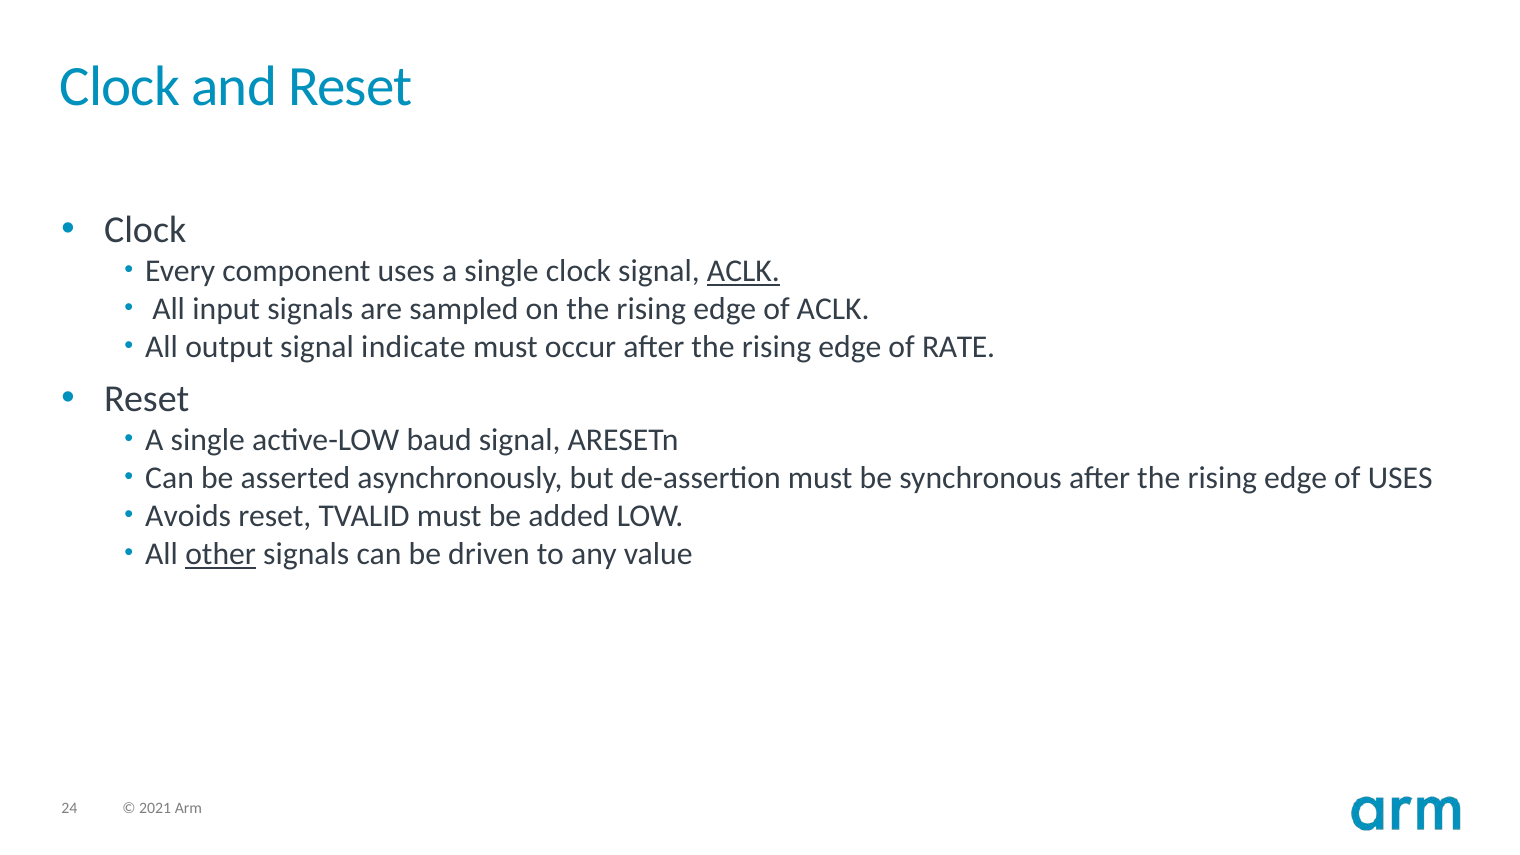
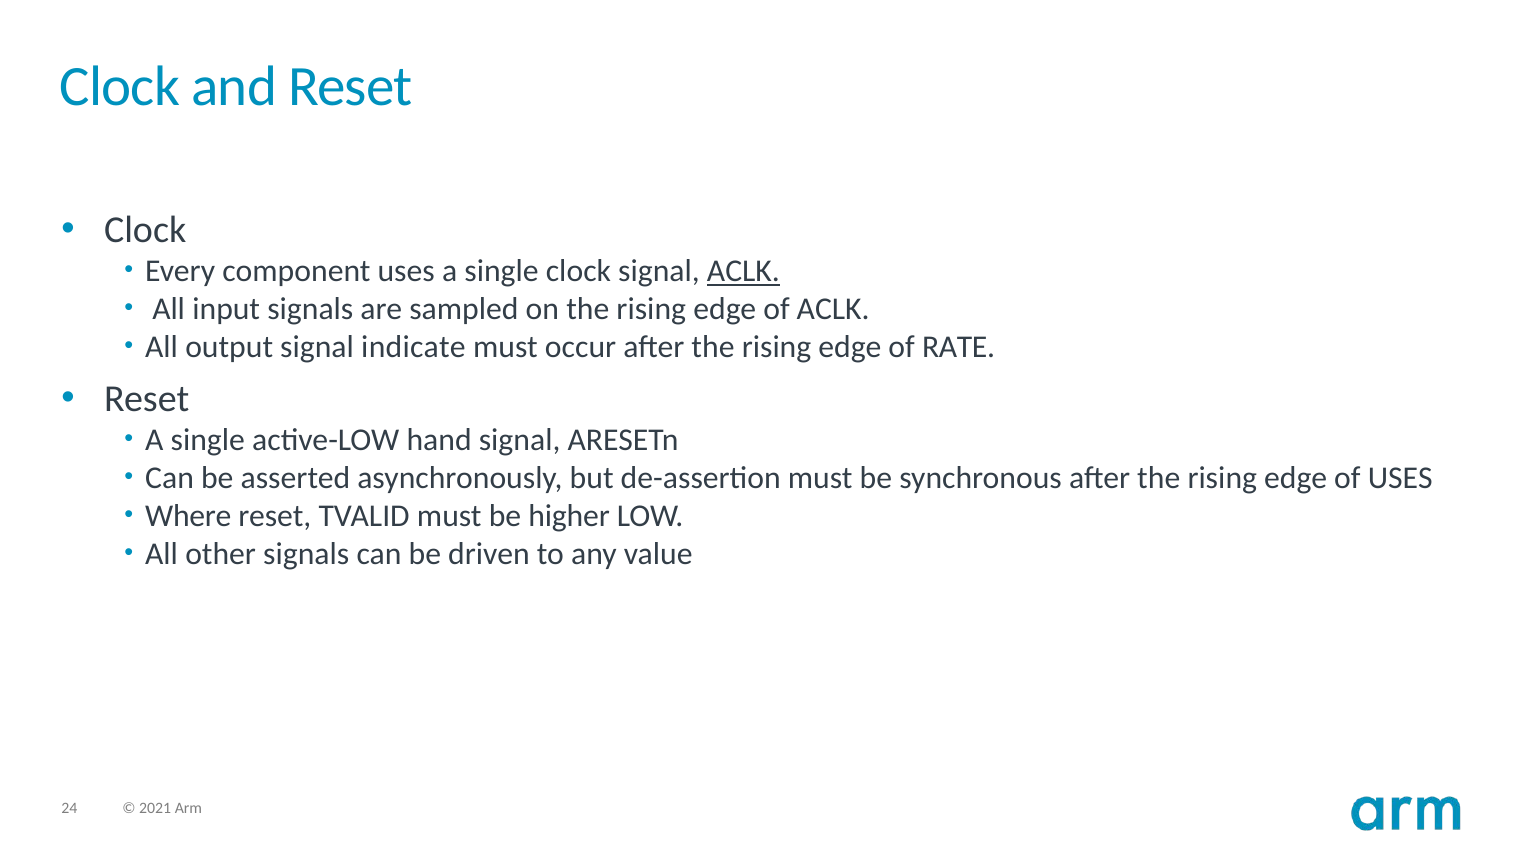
baud: baud -> hand
Avoids: Avoids -> Where
added: added -> higher
other underline: present -> none
